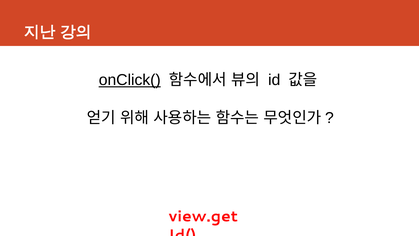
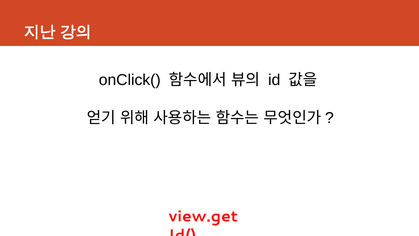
onClick( underline: present -> none
